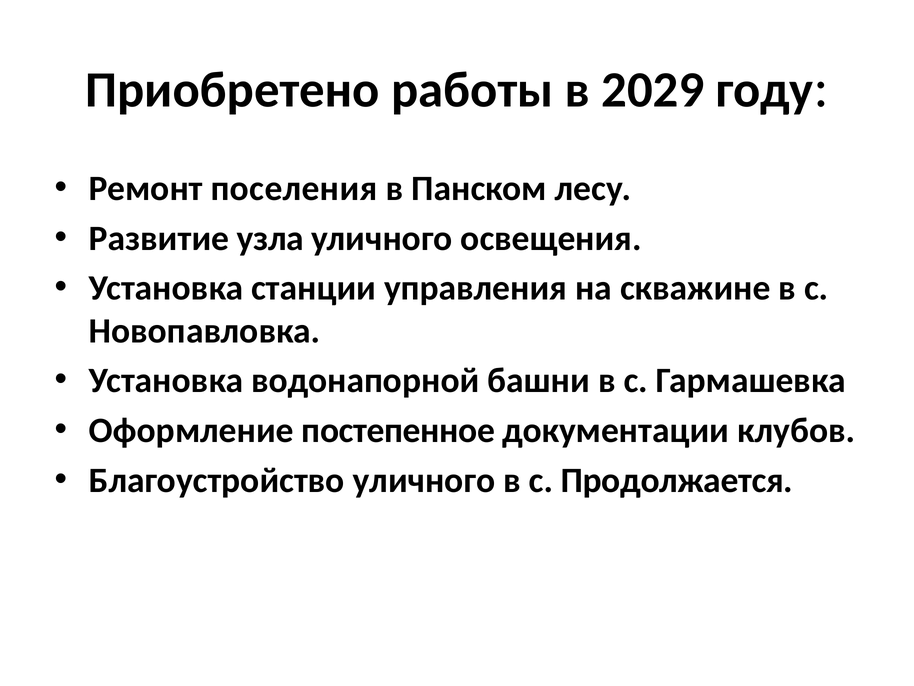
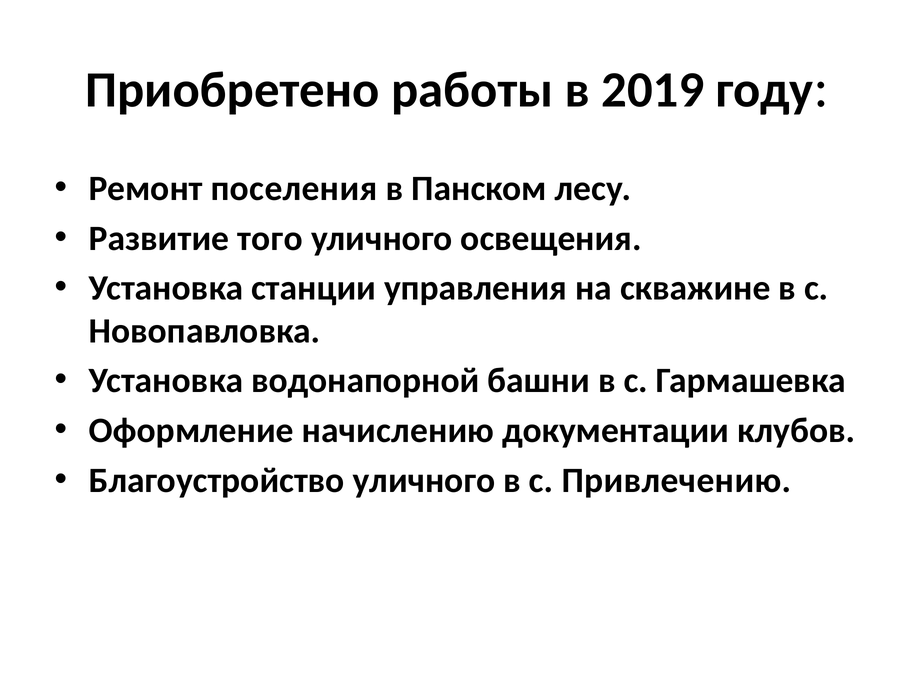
2029: 2029 -> 2019
узла: узла -> того
постепенное: постепенное -> начислению
Продолжается: Продолжается -> Привлечению
